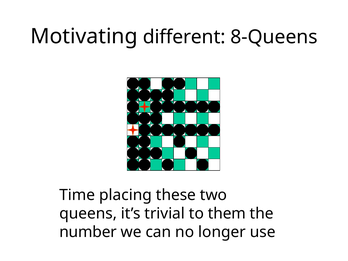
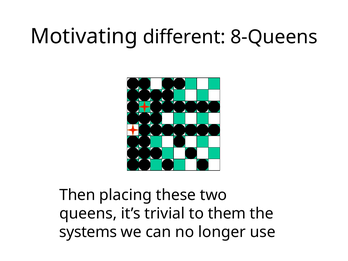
Time: Time -> Then
number: number -> systems
